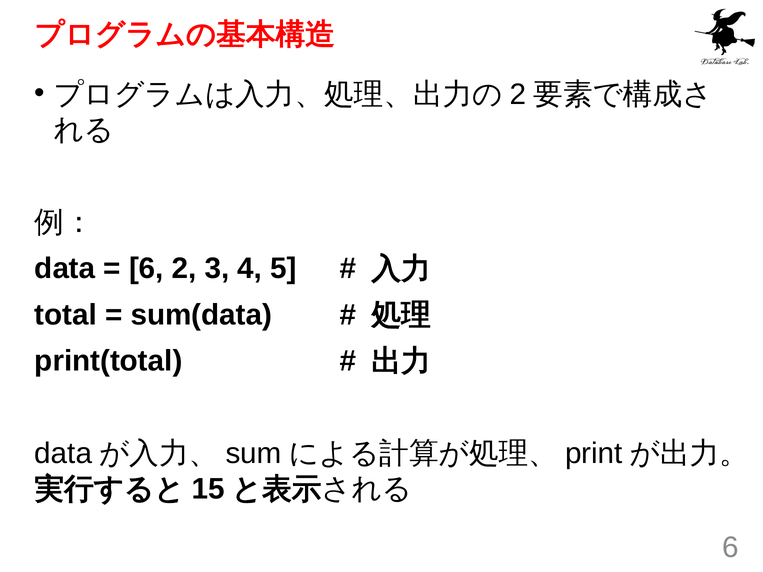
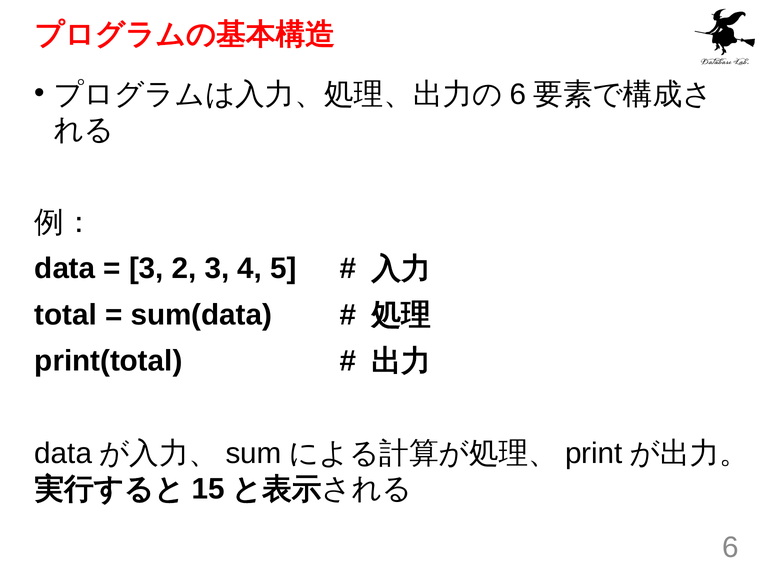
2 at (518, 94): 2 -> 6
6 at (146, 269): 6 -> 3
